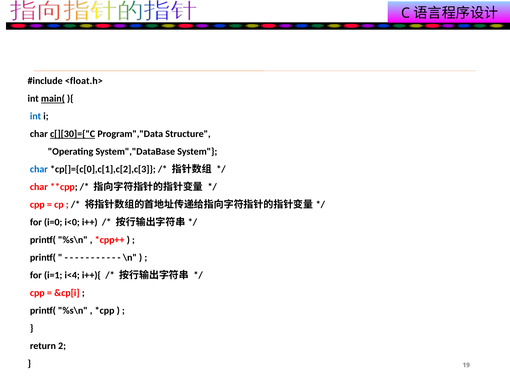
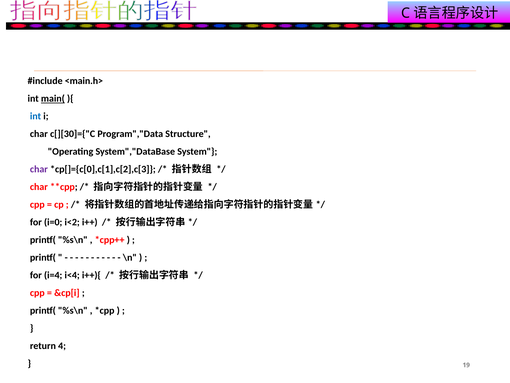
<float.h>: <float.h> -> <main.h>
c[][30]={"C underline: present -> none
char at (39, 169) colour: blue -> purple
i<0: i<0 -> i<2
i=1: i=1 -> i=4
2: 2 -> 4
